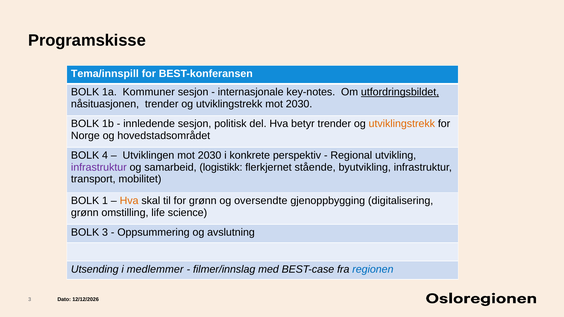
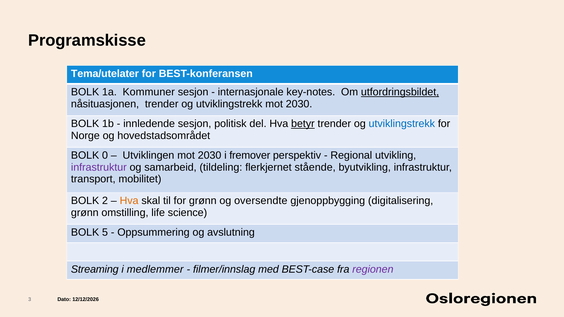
Tema/innspill: Tema/innspill -> Tema/utelater
betyr underline: none -> present
utviklingstrekk at (402, 124) colour: orange -> blue
4: 4 -> 0
konkrete: konkrete -> fremover
logistikk: logistikk -> tildeling
1: 1 -> 2
BOLK 3: 3 -> 5
Utsending: Utsending -> Streaming
regionen colour: blue -> purple
